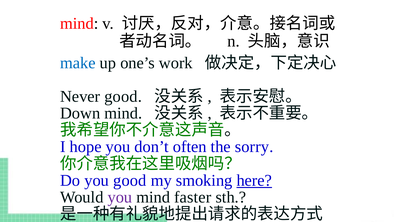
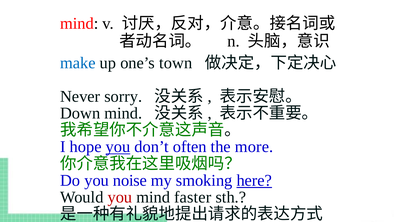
work: work -> town
Never good: good -> sorry
you at (118, 147) underline: none -> present
sorry: sorry -> more
you good: good -> noise
you at (120, 197) colour: purple -> red
